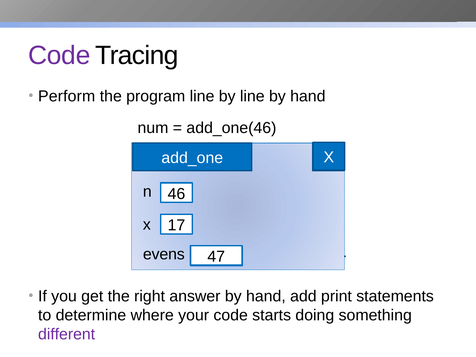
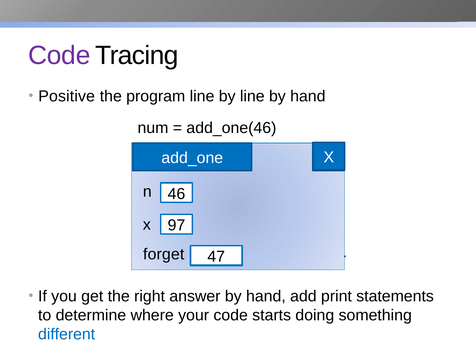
Perform: Perform -> Positive
17: 17 -> 97
evens: evens -> forget
different colour: purple -> blue
